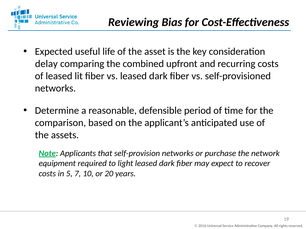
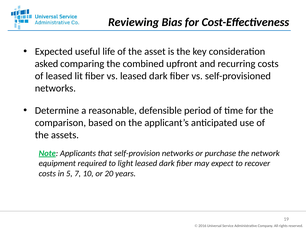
delay: delay -> asked
